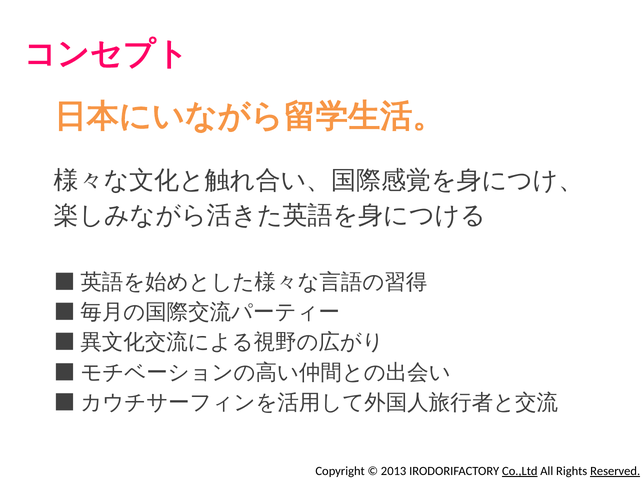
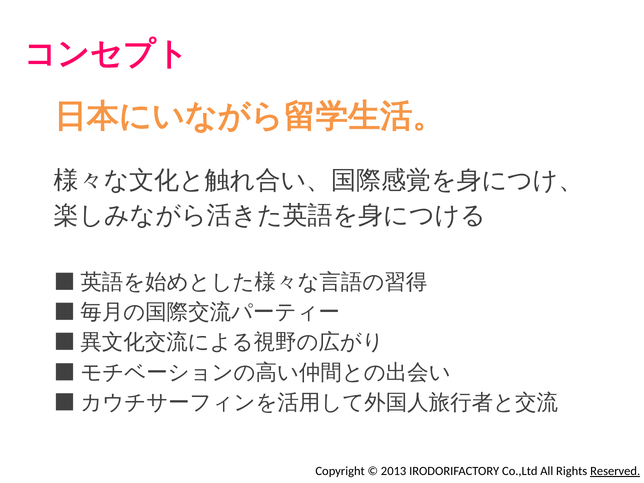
Co.,Ltd underline: present -> none
